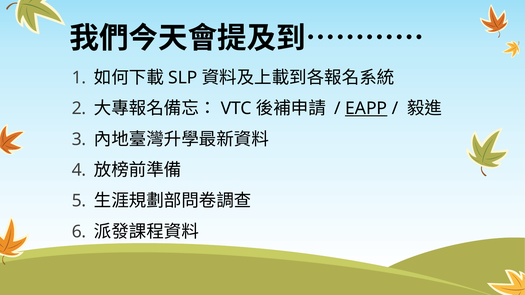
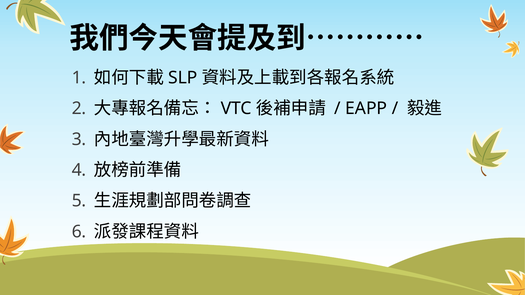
EAPP underline: present -> none
